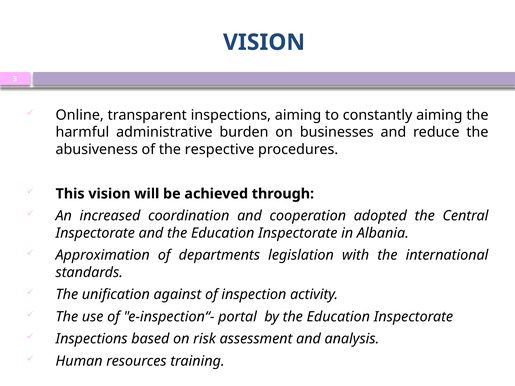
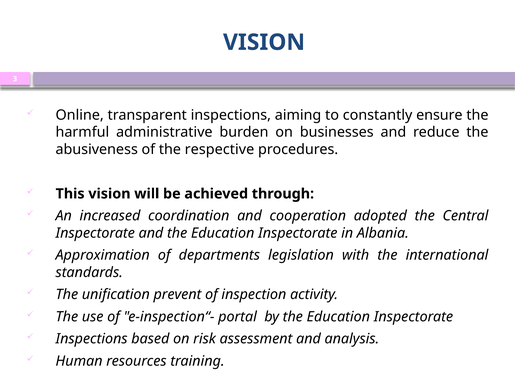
constantly aiming: aiming -> ensure
against: against -> prevent
